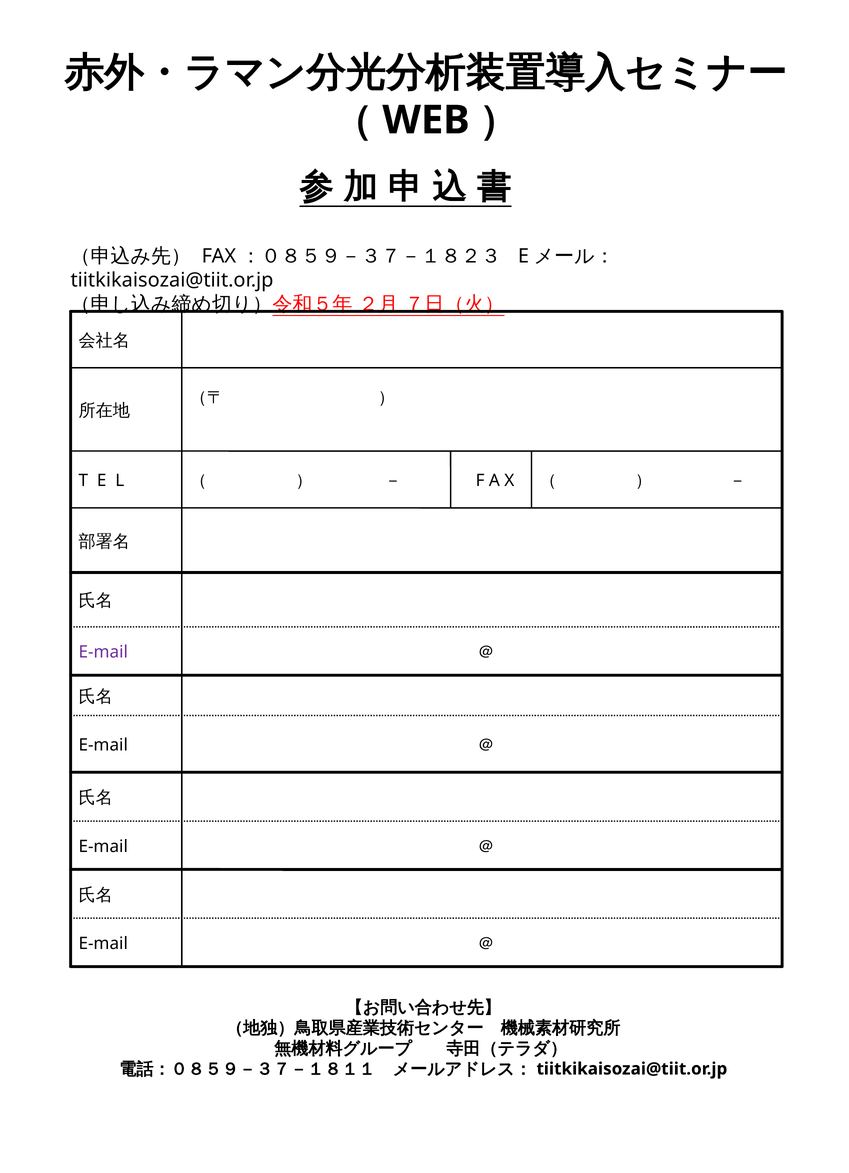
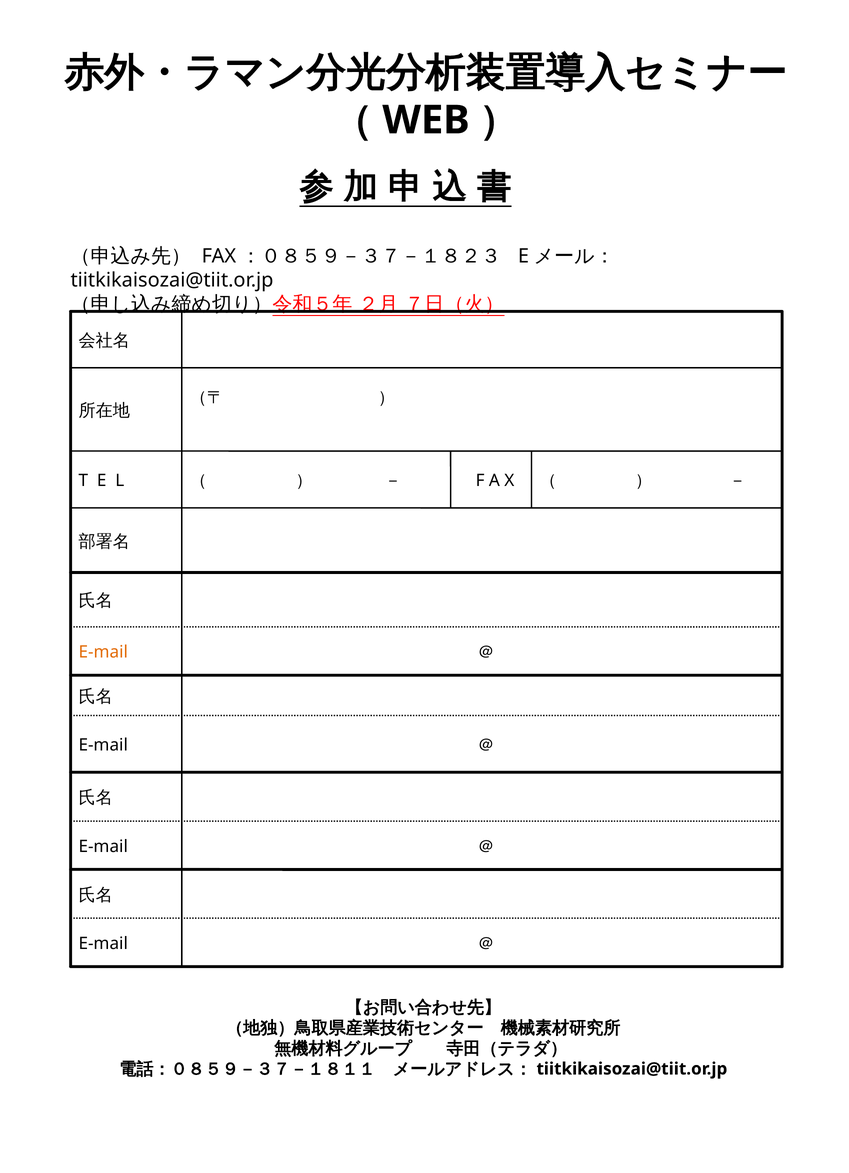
E-mail at (103, 652) colour: purple -> orange
